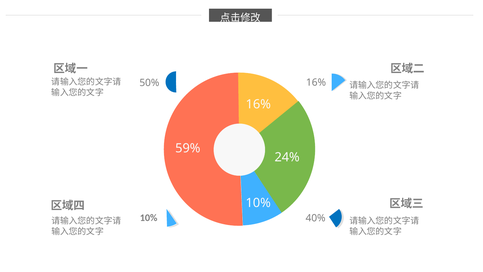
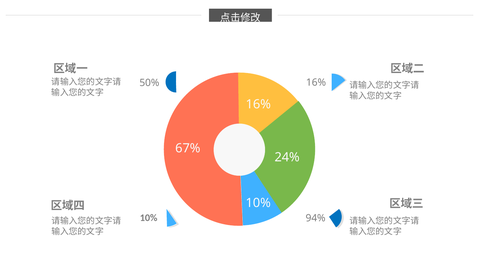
59%: 59% -> 67%
40%: 40% -> 94%
